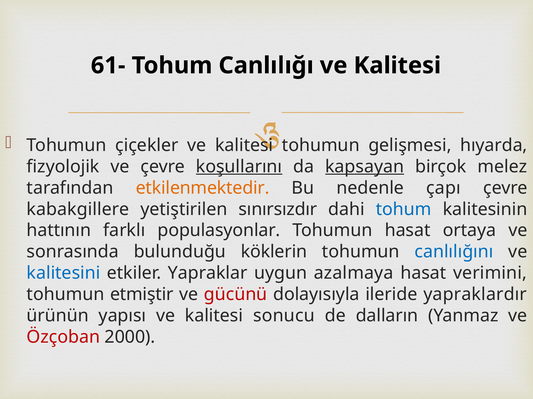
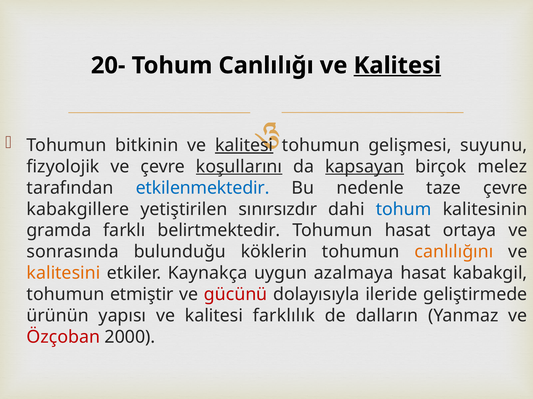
61-: 61- -> 20-
Kalitesi at (397, 66) underline: none -> present
çiçekler: çiçekler -> bitkinin
kalitesi at (244, 146) underline: none -> present
hıyarda: hıyarda -> suyunu
etkilenmektedir colour: orange -> blue
çapı: çapı -> taze
hattının: hattının -> gramda
populasyonlar: populasyonlar -> belirtmektedir
canlılığını colour: blue -> orange
kalitesini colour: blue -> orange
Yapraklar: Yapraklar -> Kaynakça
verimini: verimini -> kabakgil
yapraklardır: yapraklardır -> geliştirmede
sonucu: sonucu -> farklılık
